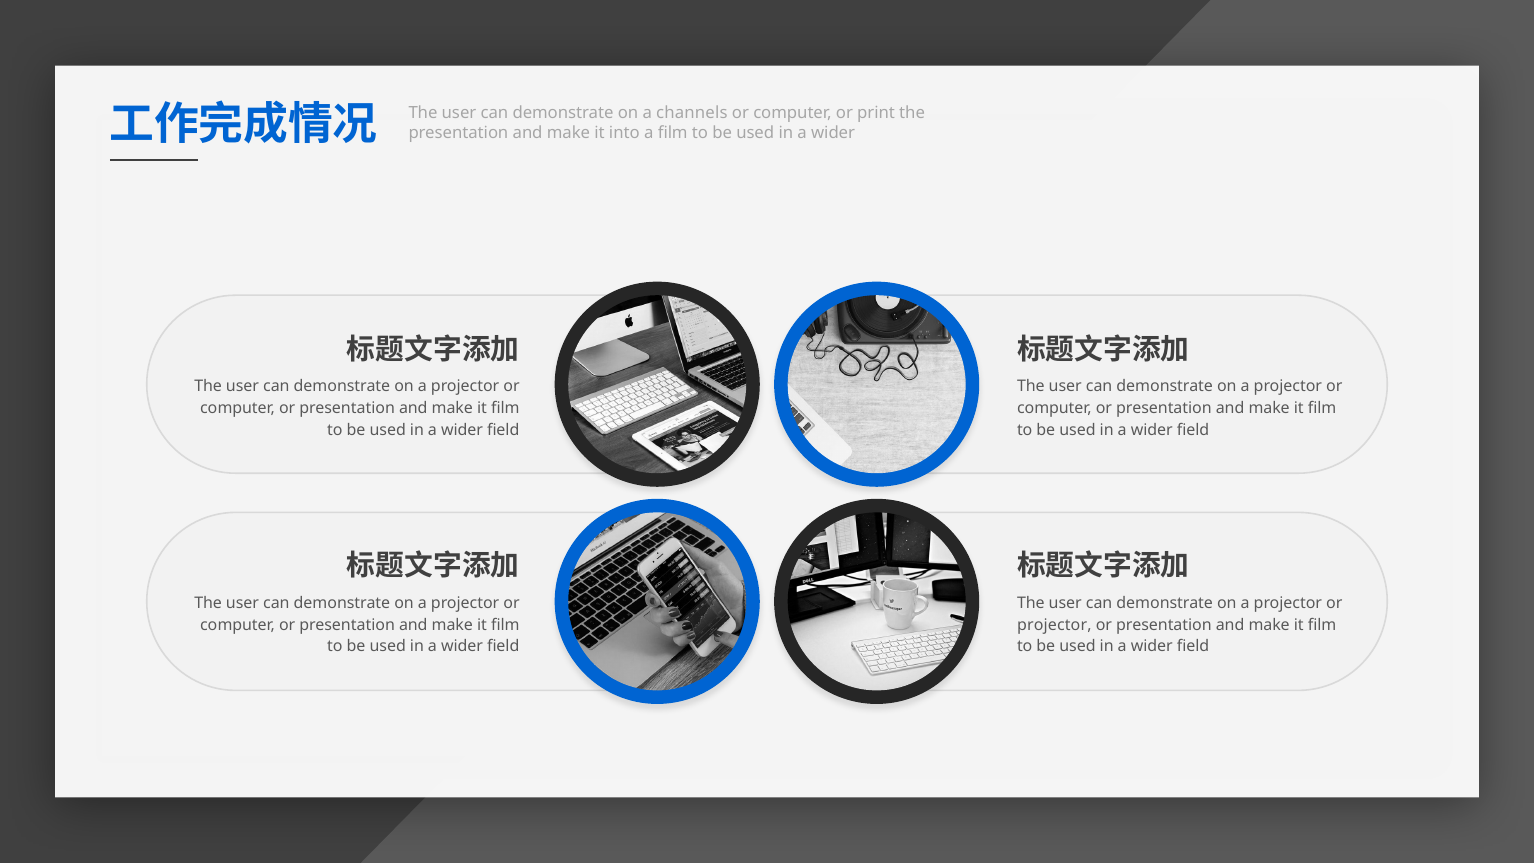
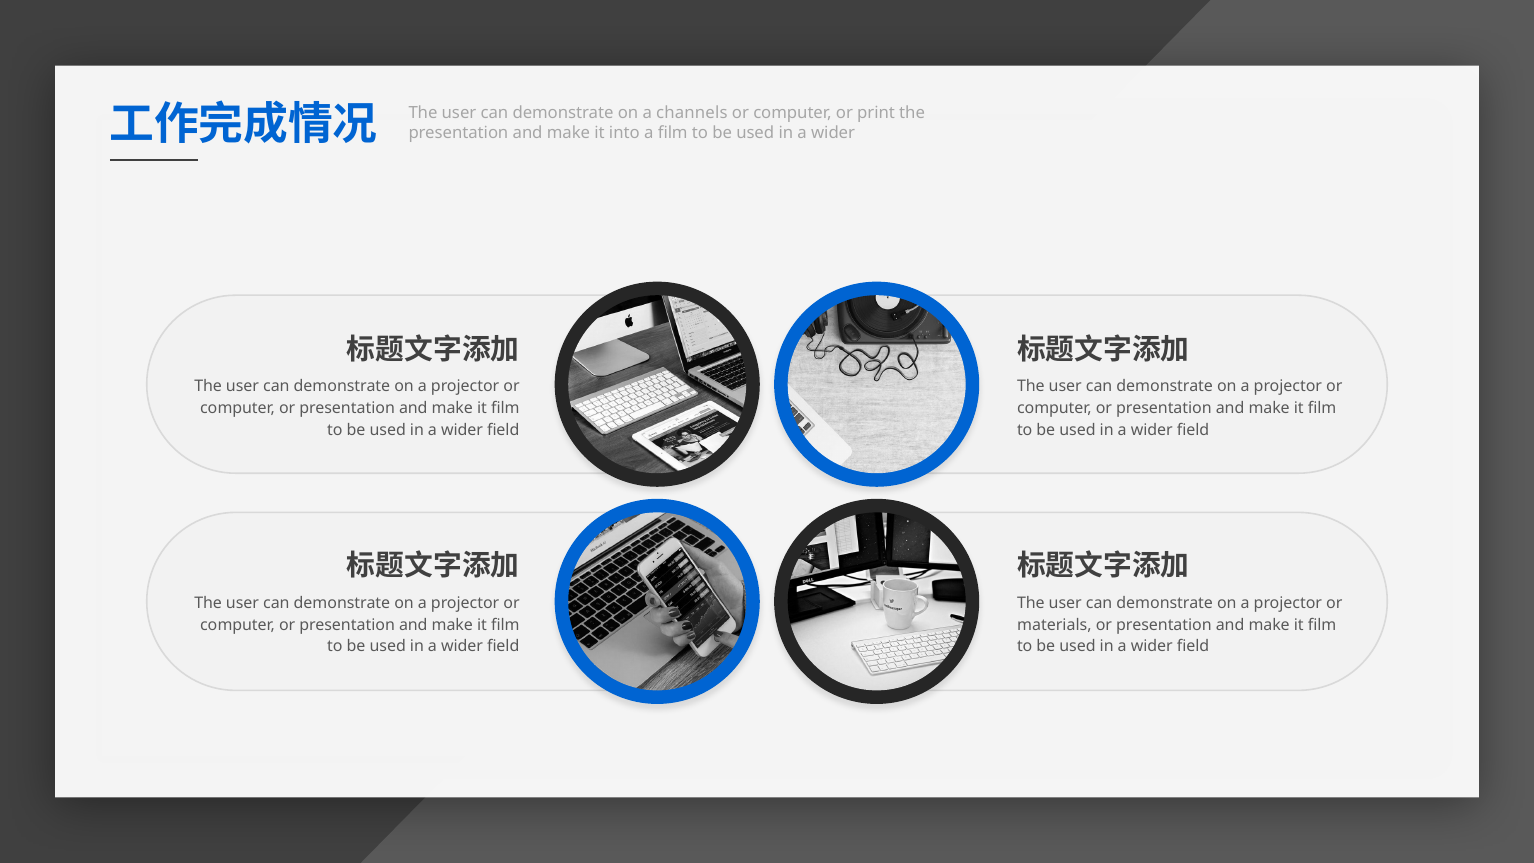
projector at (1054, 625): projector -> materials
